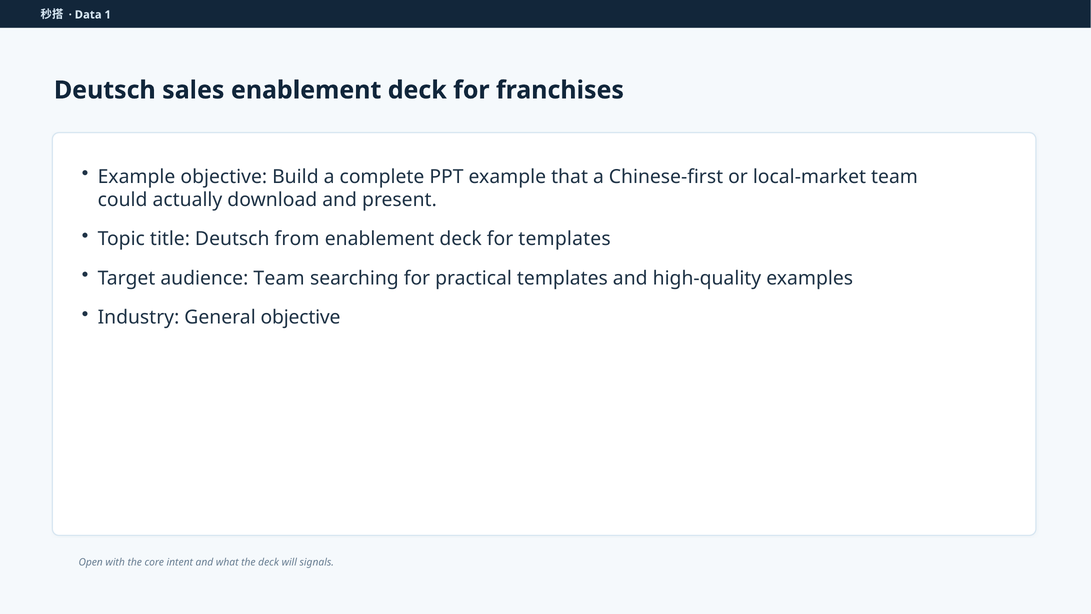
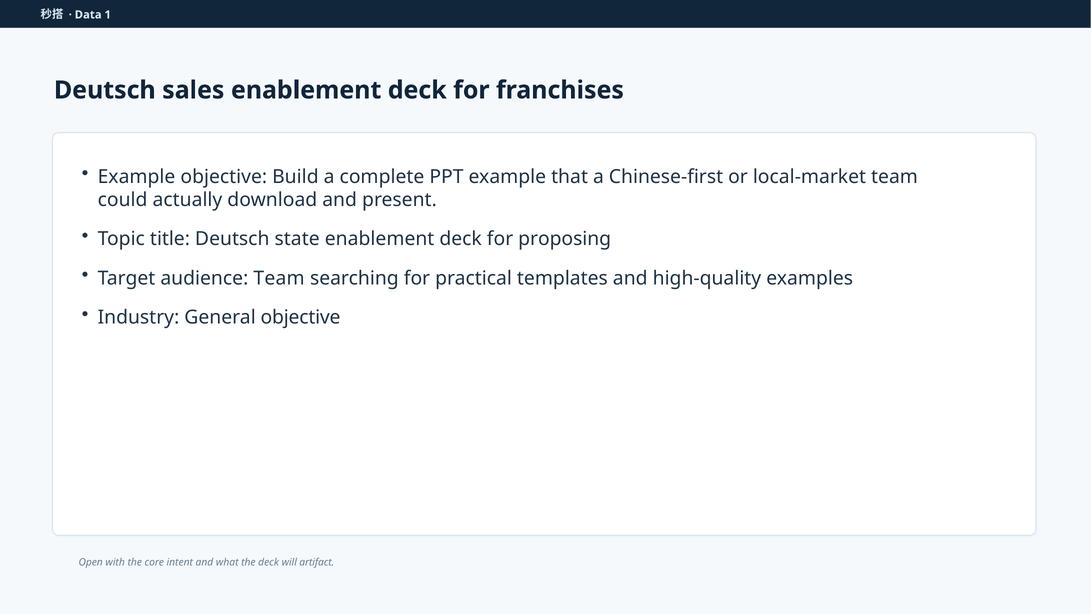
from: from -> state
for templates: templates -> proposing
signals: signals -> artifact
